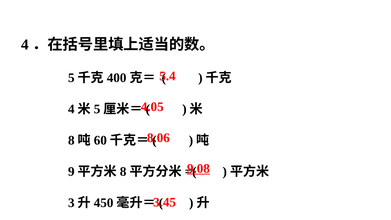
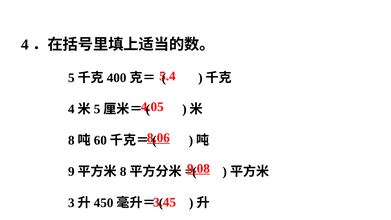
8.06 underline: none -> present
